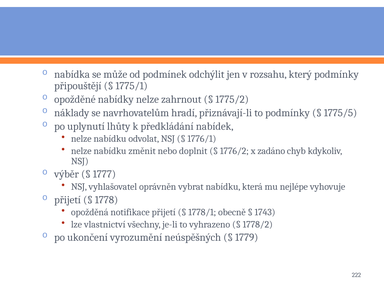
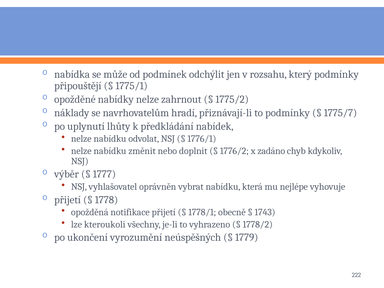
1775/5: 1775/5 -> 1775/7
vlastnictví: vlastnictví -> kteroukoli
